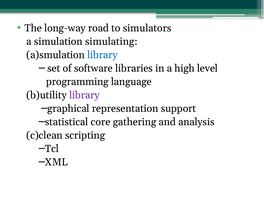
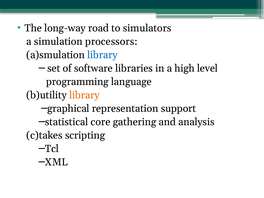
simulating: simulating -> processors
library at (84, 95) colour: purple -> orange
c)clean: c)clean -> c)takes
